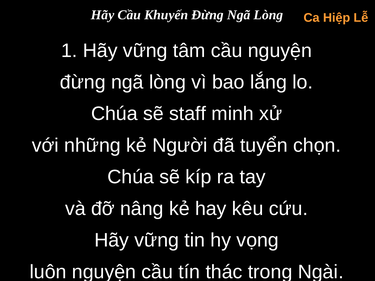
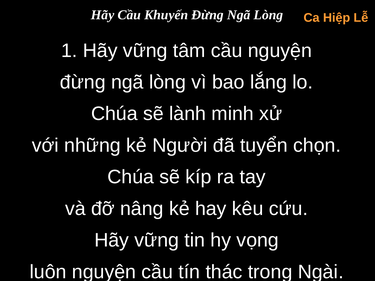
staff: staff -> lành
